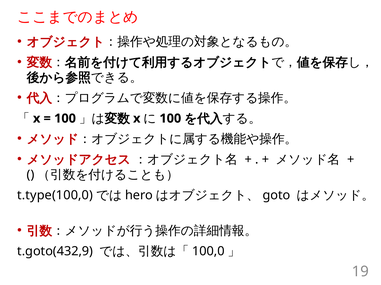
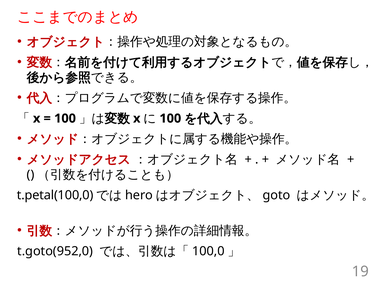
t.type(100,0: t.type(100,0 -> t.petal(100,0
t.goto(432,9: t.goto(432,9 -> t.goto(952,0
